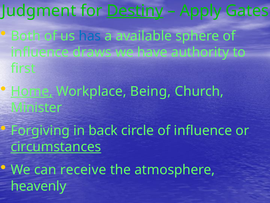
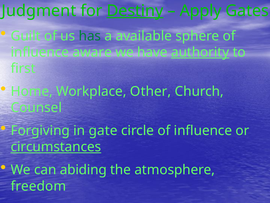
Both: Both -> Guilt
has colour: blue -> green
draws: draws -> aware
authority underline: none -> present
Home underline: present -> none
Being: Being -> Other
Minister: Minister -> Counsel
back: back -> gate
receive: receive -> abiding
heavenly: heavenly -> freedom
